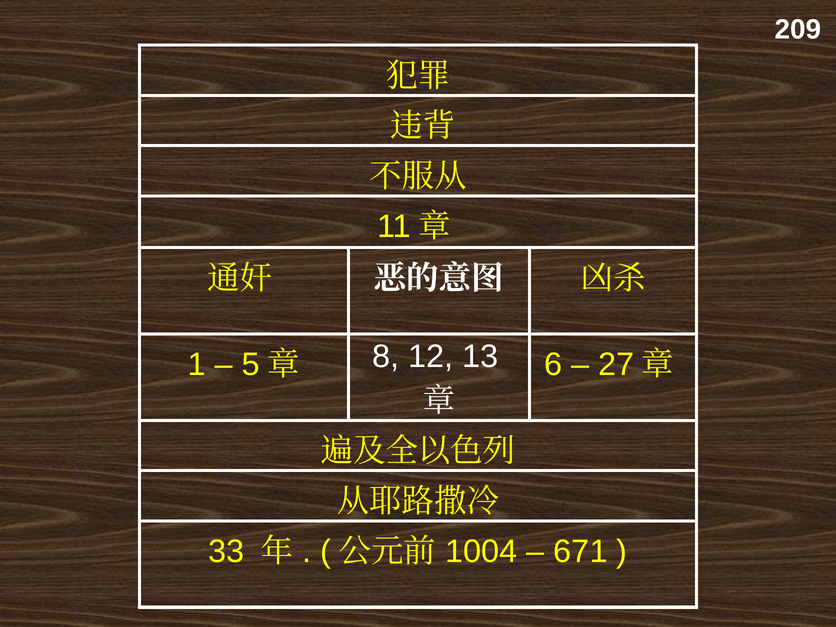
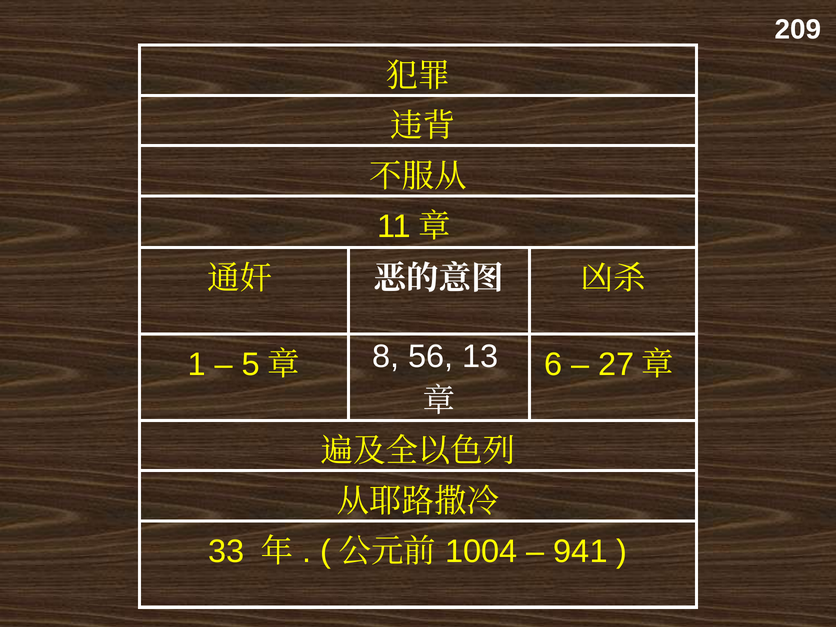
12: 12 -> 56
671: 671 -> 941
